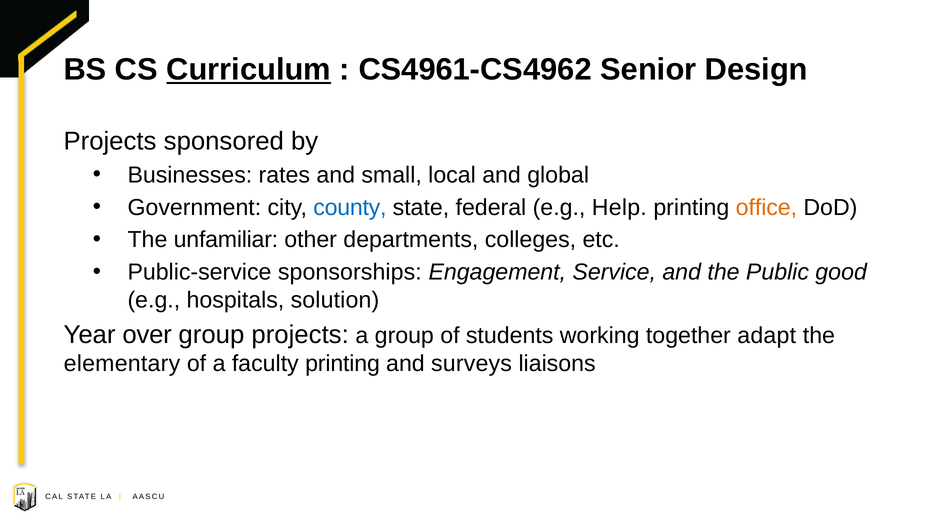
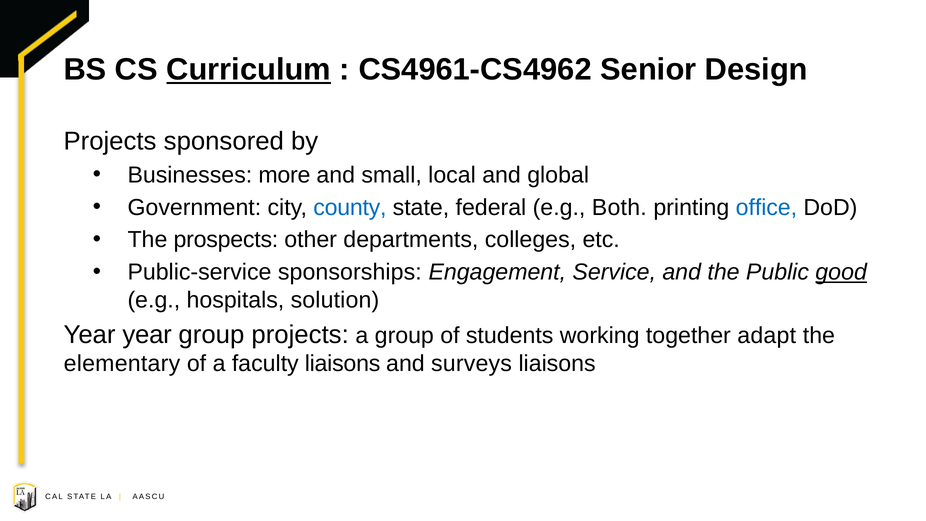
rates: rates -> more
Help: Help -> Both
office colour: orange -> blue
unfamiliar: unfamiliar -> prospects
good underline: none -> present
Year over: over -> year
faculty printing: printing -> liaisons
